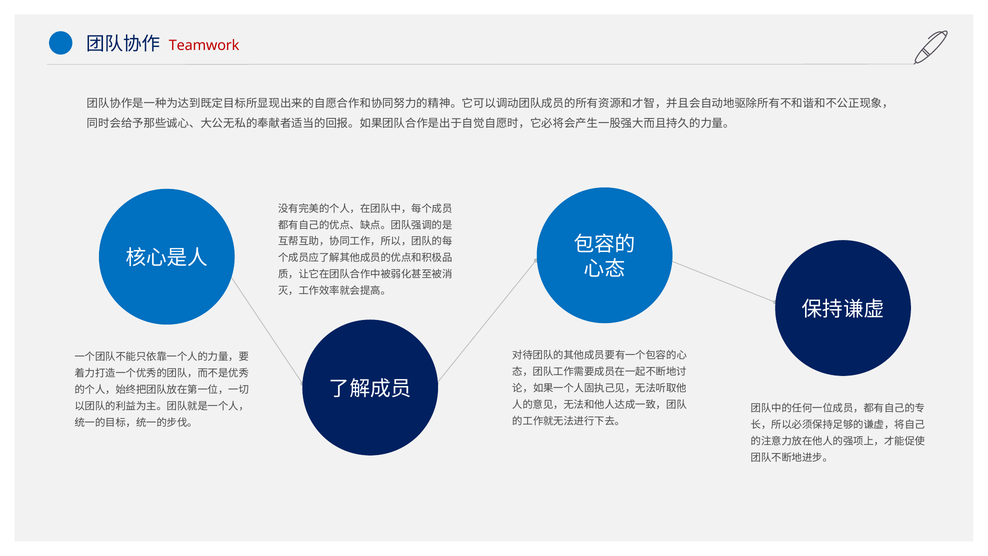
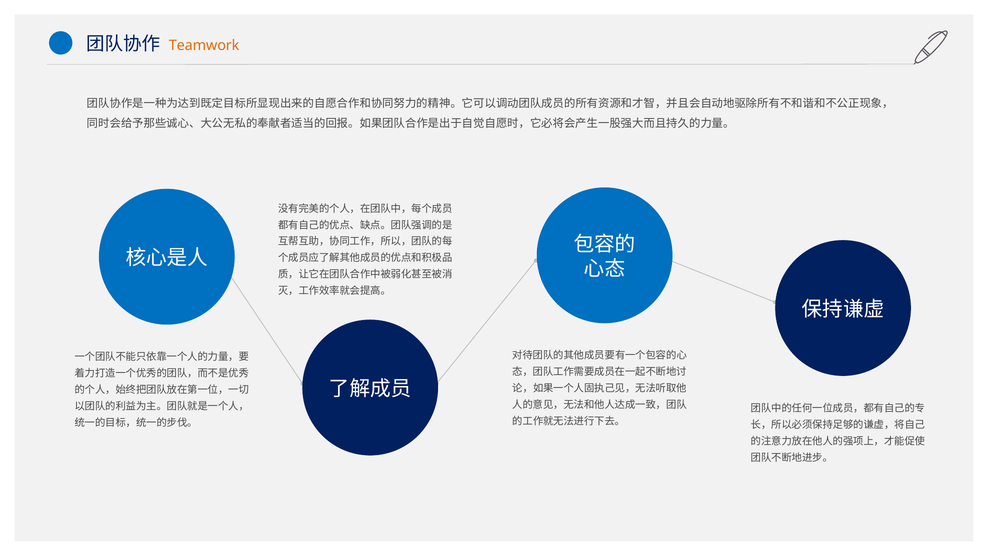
Teamwork colour: red -> orange
